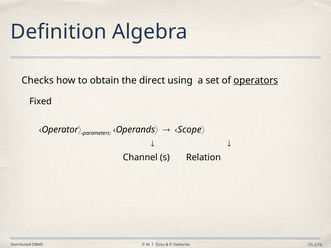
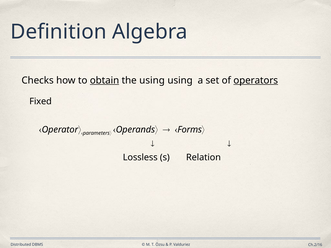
obtain underline: none -> present
the direct: direct -> using
Scope: Scope -> Forms
Channel: Channel -> Lossless
